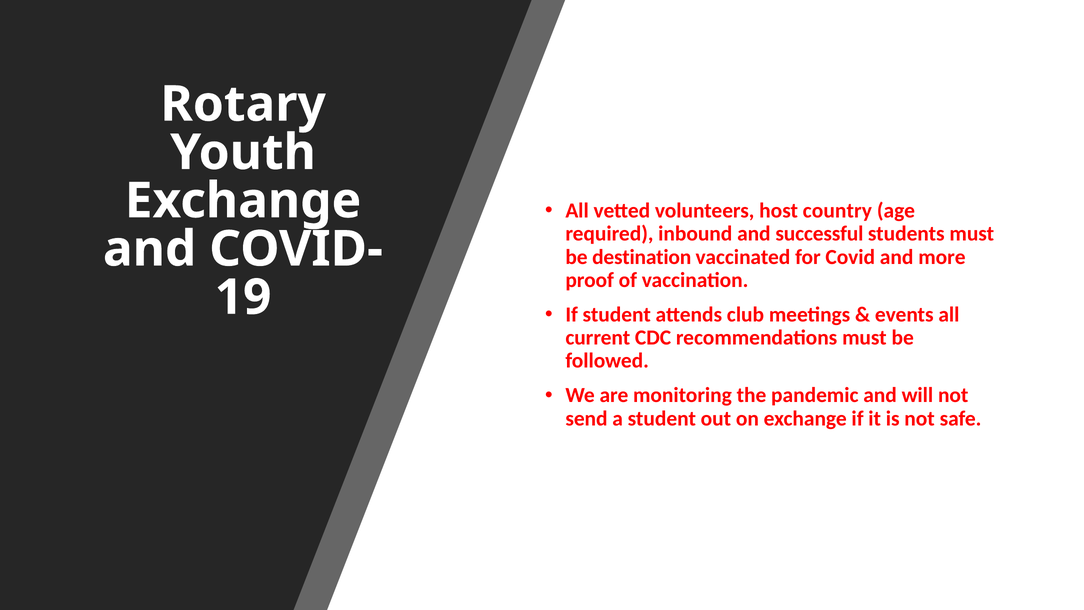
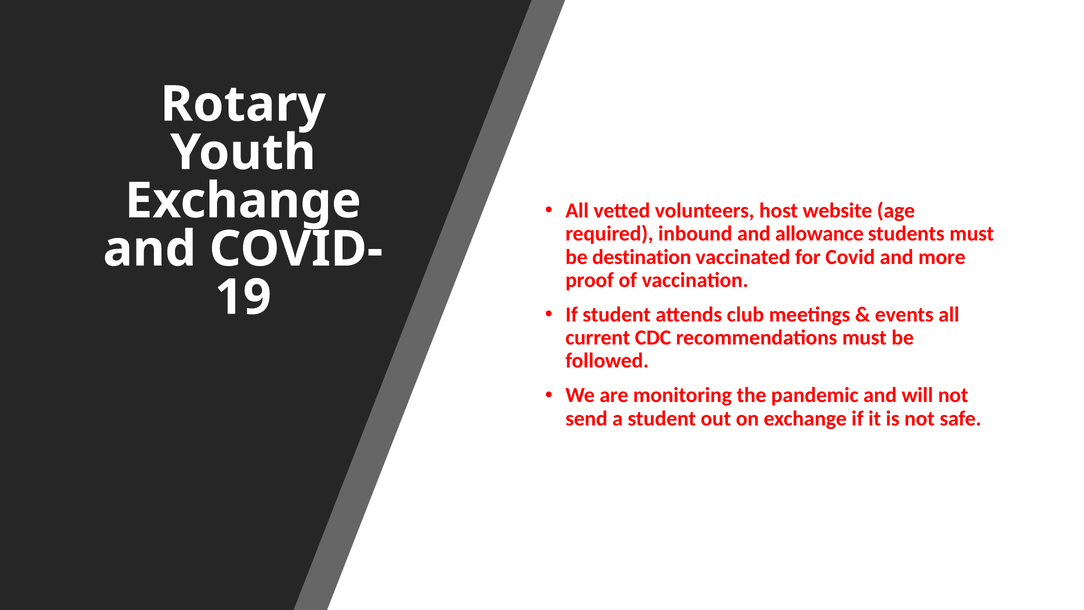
country: country -> website
successful: successful -> allowance
